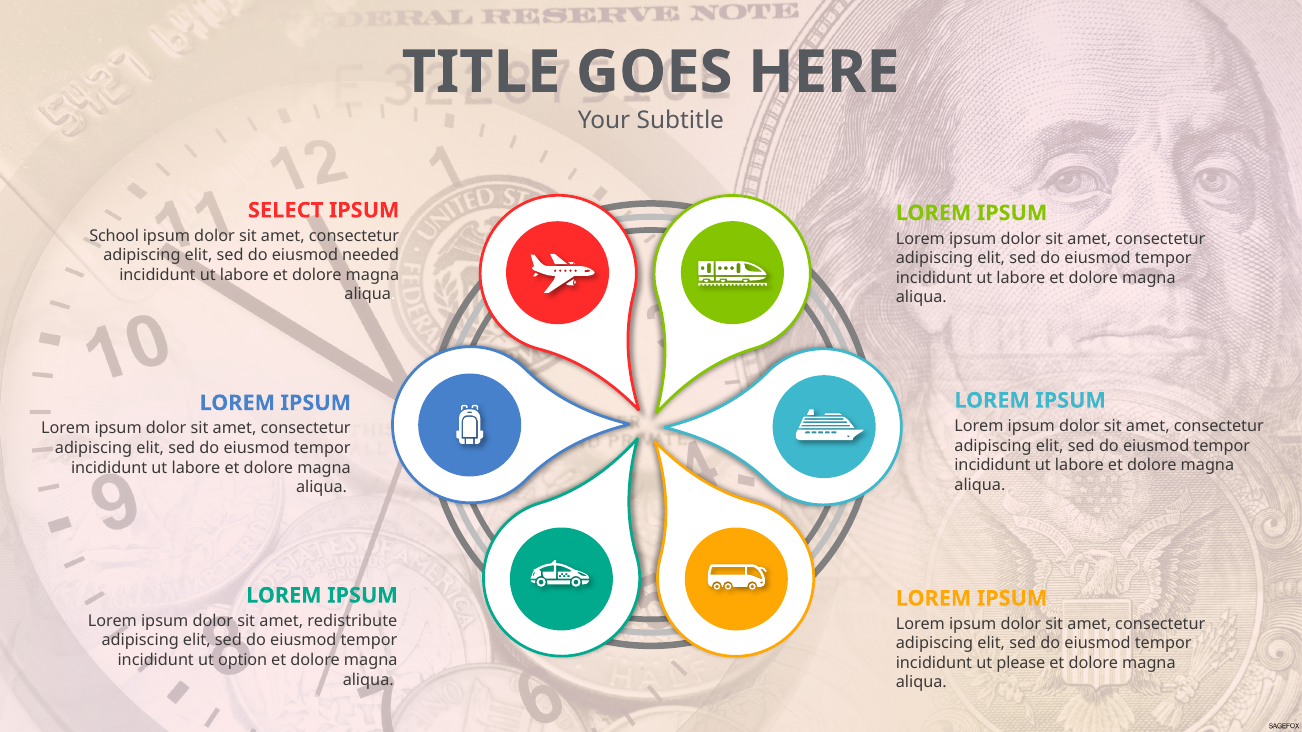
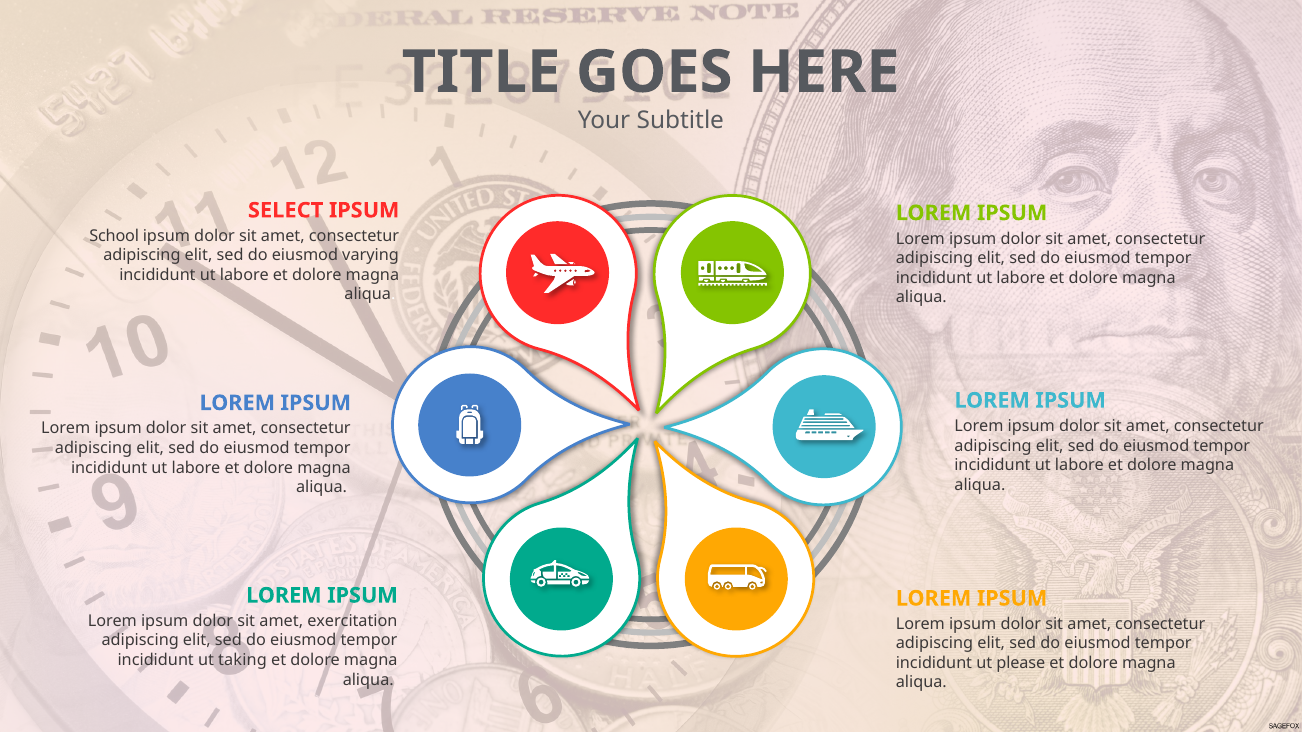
needed: needed -> varying
redistribute: redistribute -> exercitation
option: option -> taking
